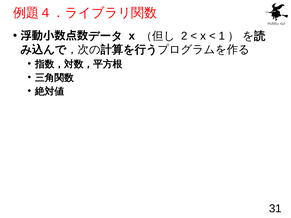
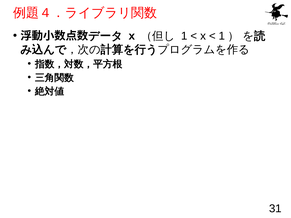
2 at (184, 36): 2 -> 1
